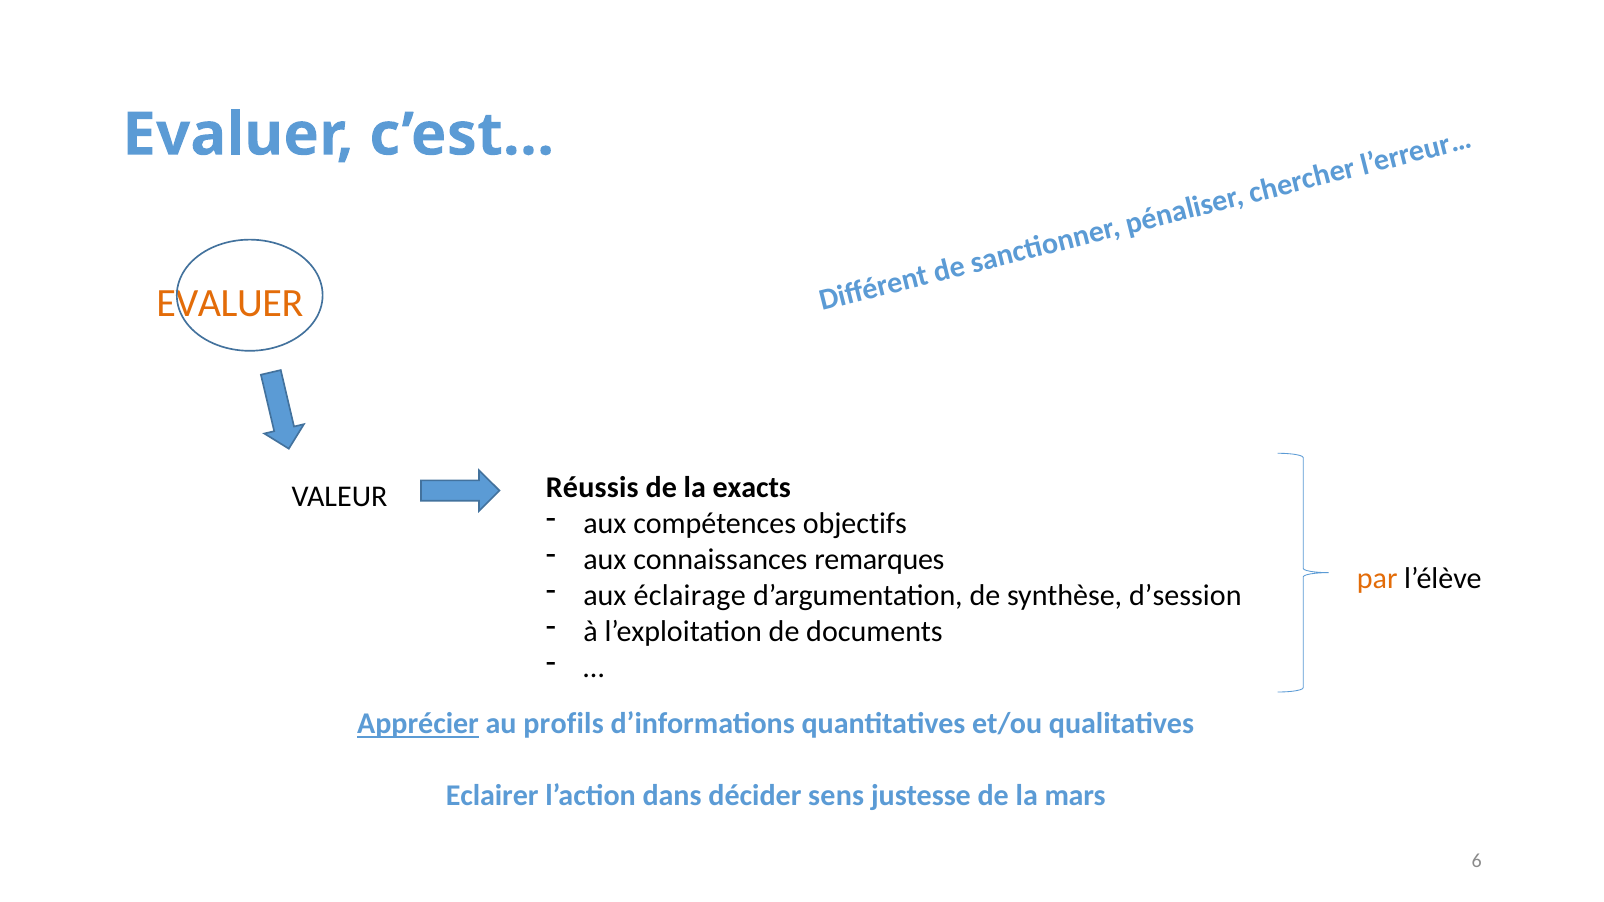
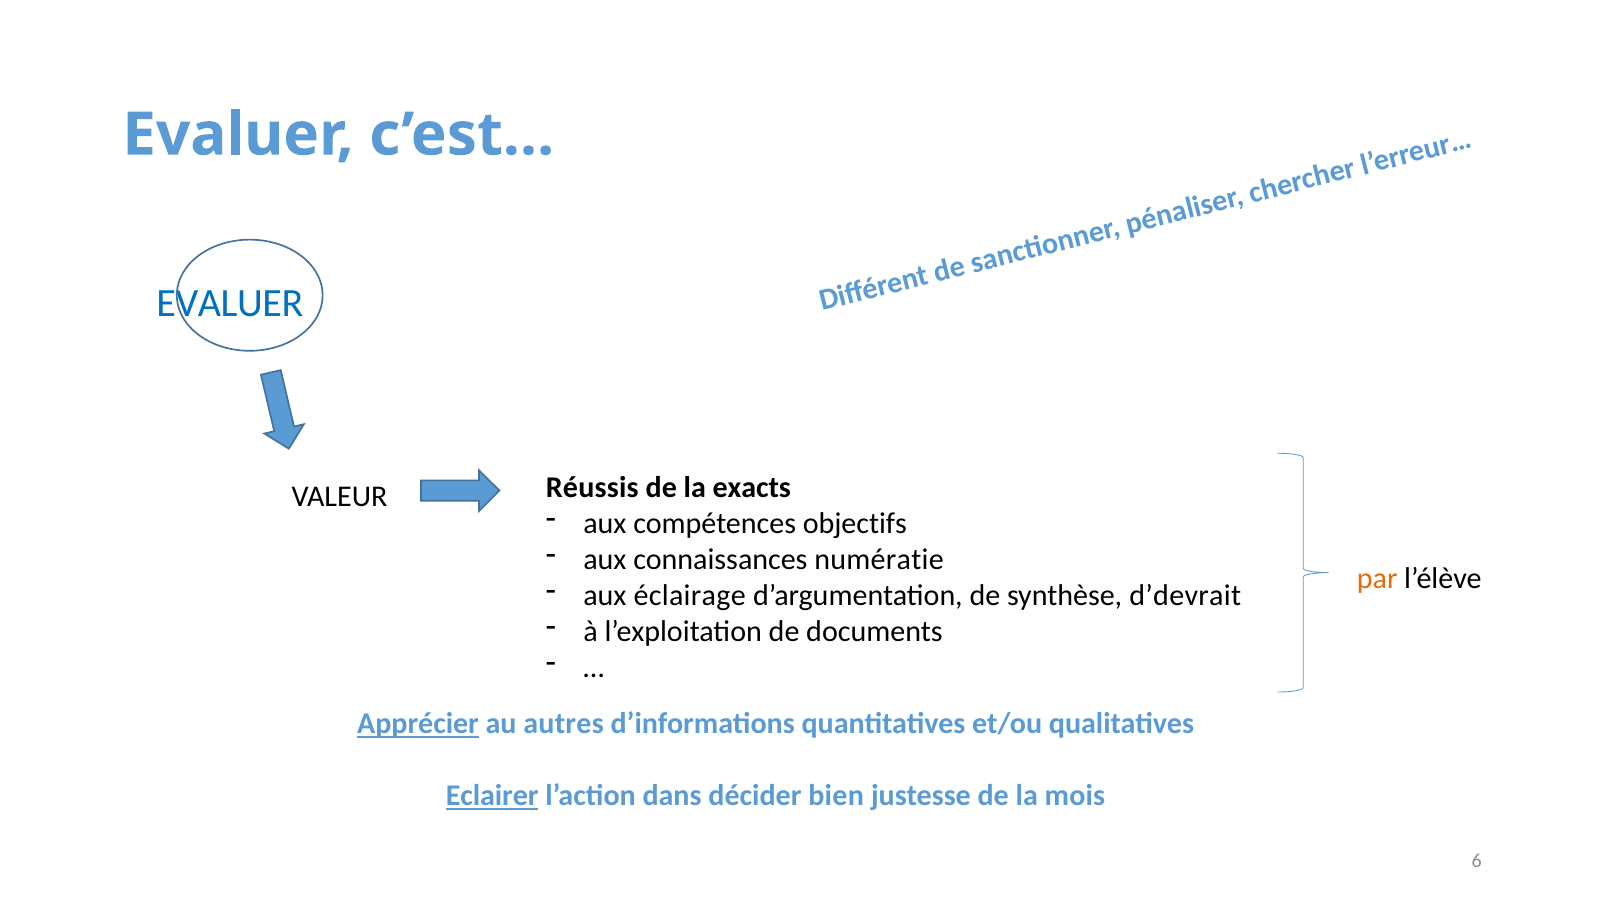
EVALUER at (230, 304) colour: orange -> blue
remarques: remarques -> numératie
d’session: d’session -> d’devrait
profils: profils -> autres
Eclairer underline: none -> present
sens: sens -> bien
mars: mars -> mois
